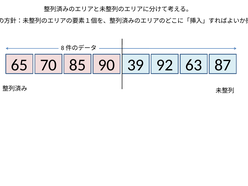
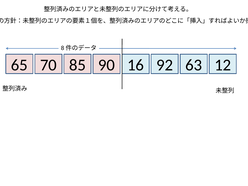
39: 39 -> 16
87: 87 -> 12
